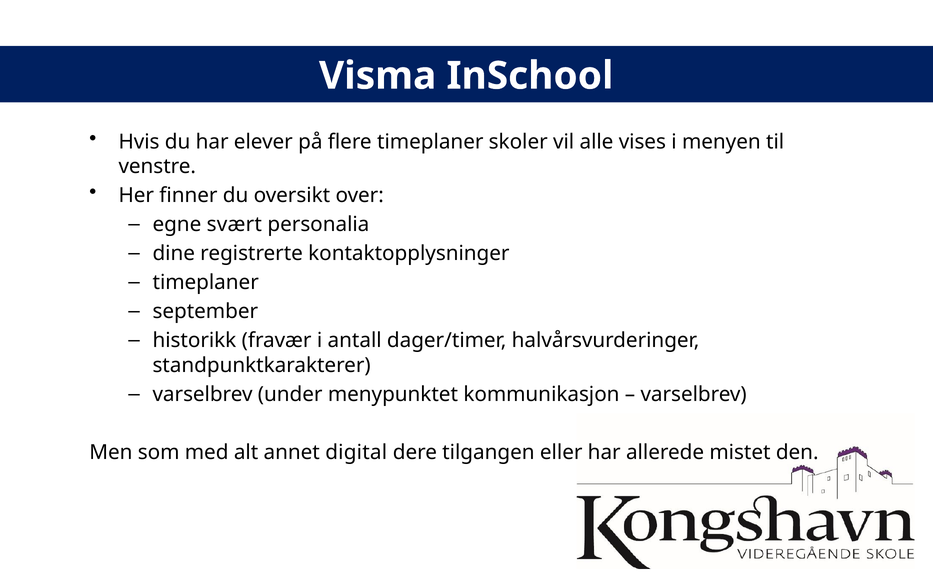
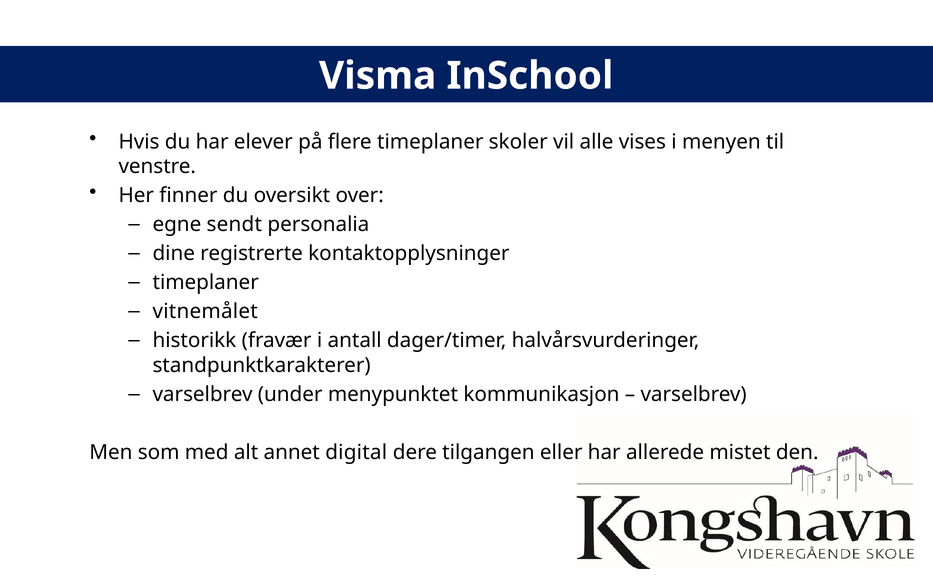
svært: svært -> sendt
september: september -> vitnemålet
